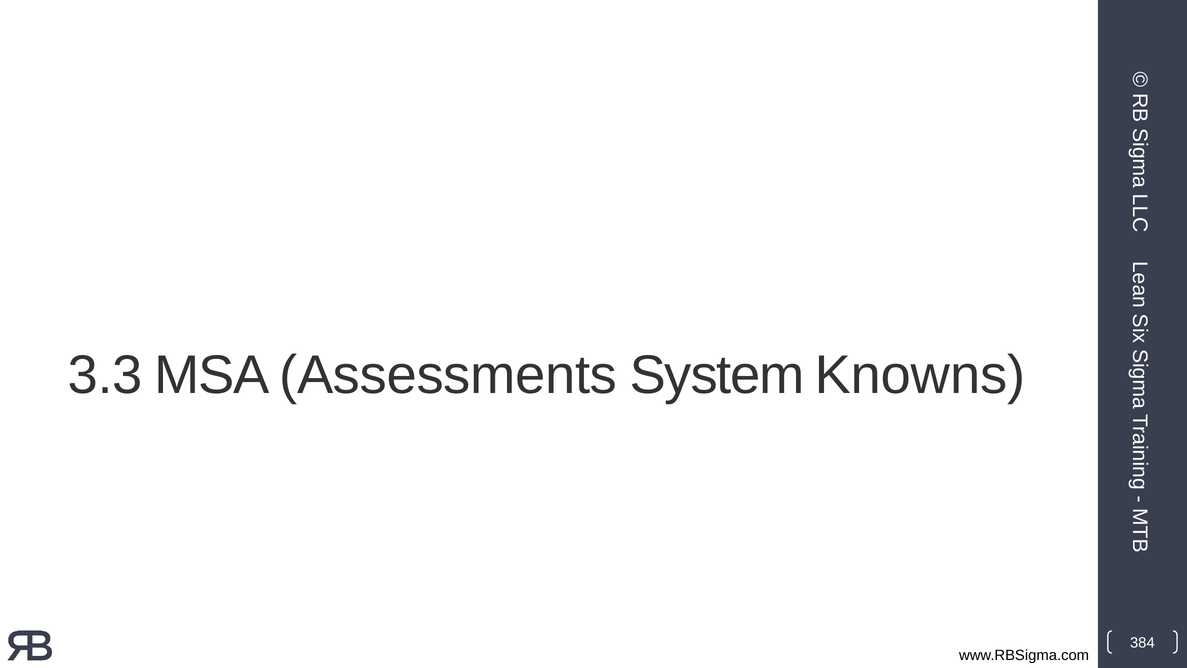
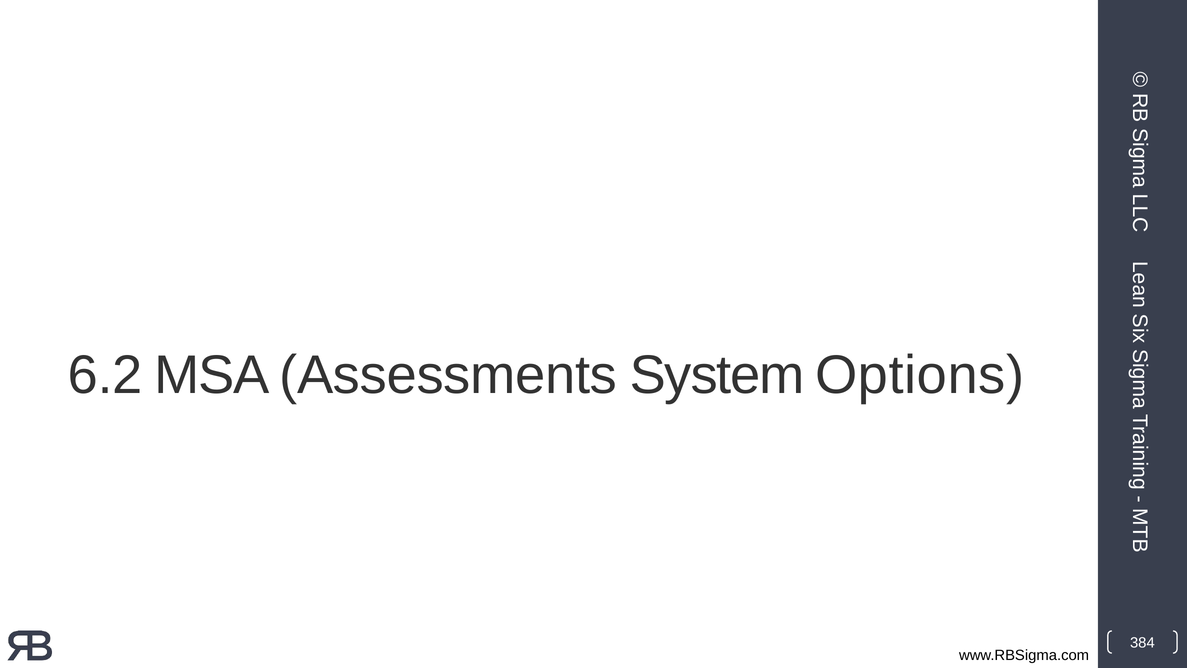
3.3: 3.3 -> 6.2
Knowns: Knowns -> Options
